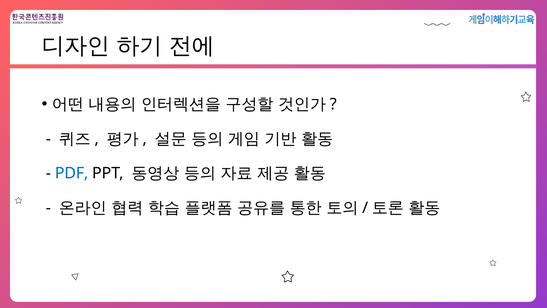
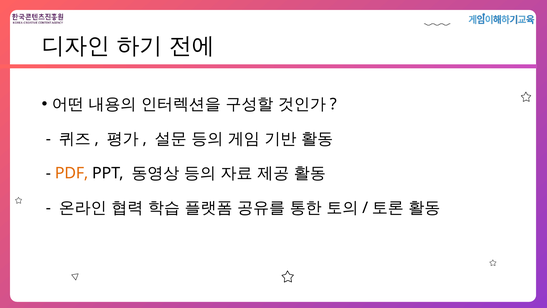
PDF colour: blue -> orange
